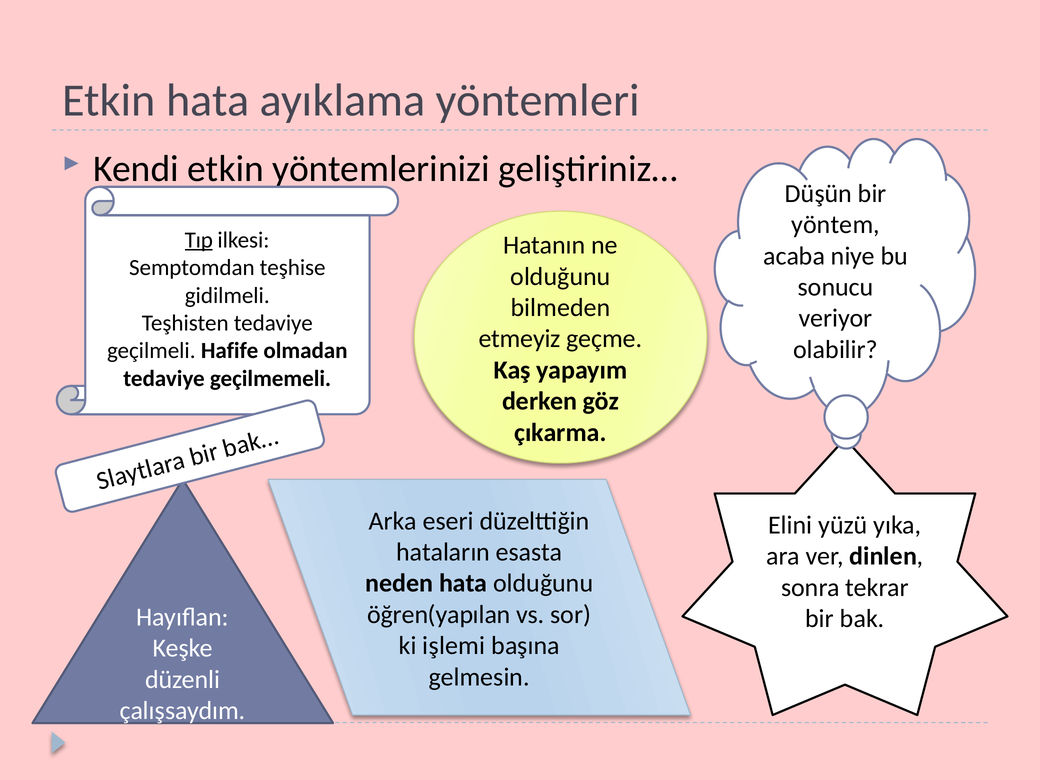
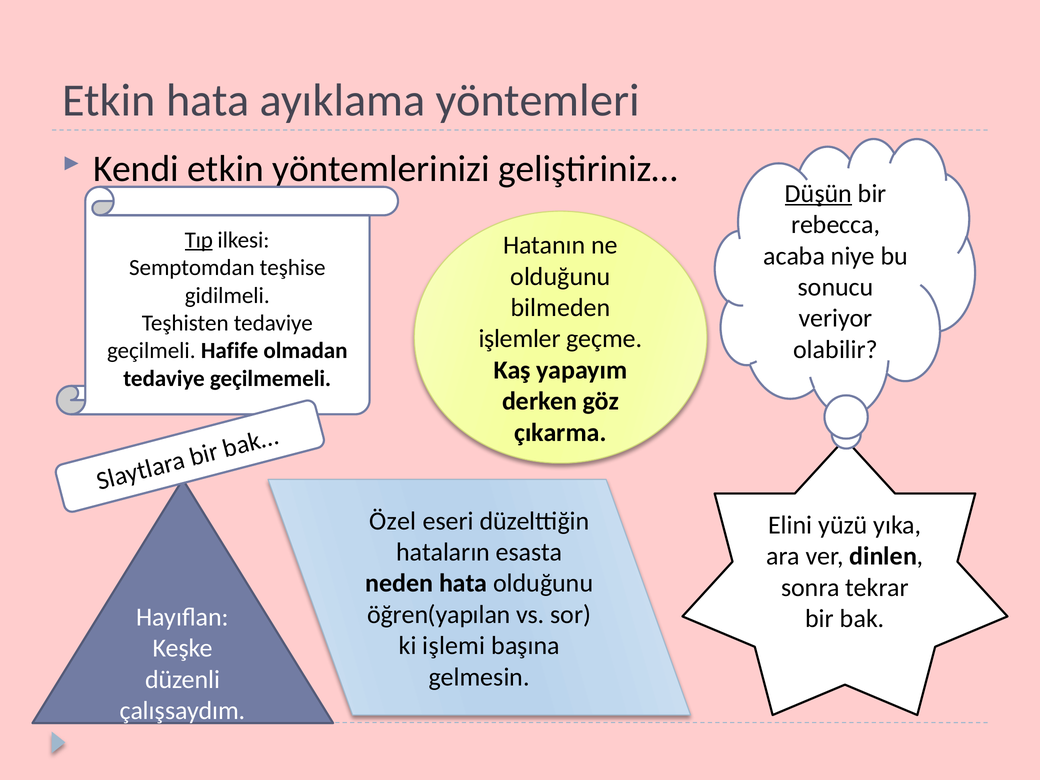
Düşün underline: none -> present
yöntem: yöntem -> rebecca
etmeyiz: etmeyiz -> işlemler
Arka: Arka -> Özel
